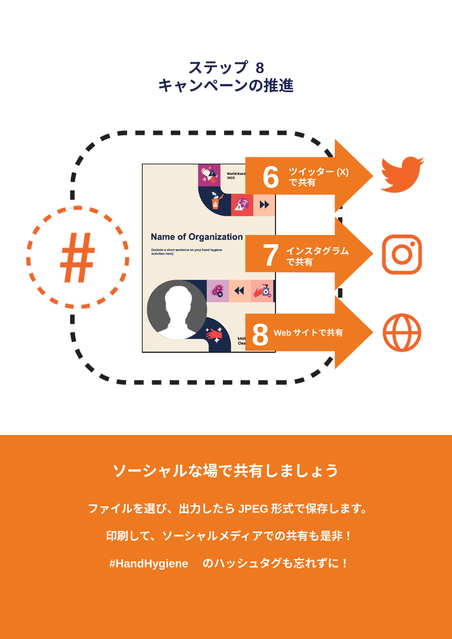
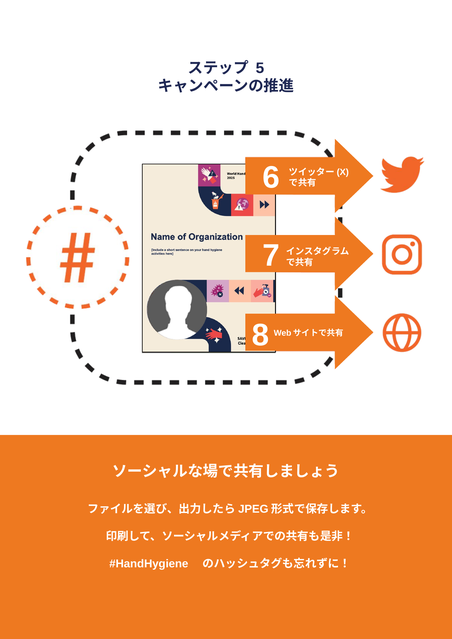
8 at (260, 68): 8 -> 5
